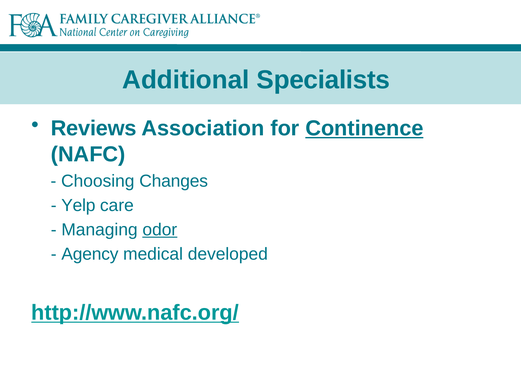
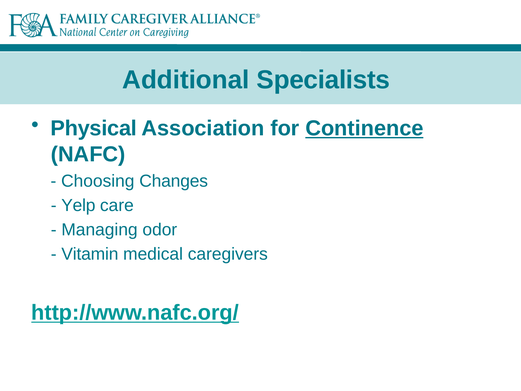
Reviews: Reviews -> Physical
odor underline: present -> none
Agency: Agency -> Vitamin
developed: developed -> caregivers
